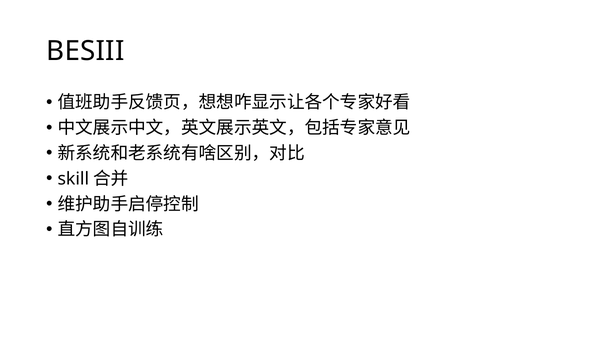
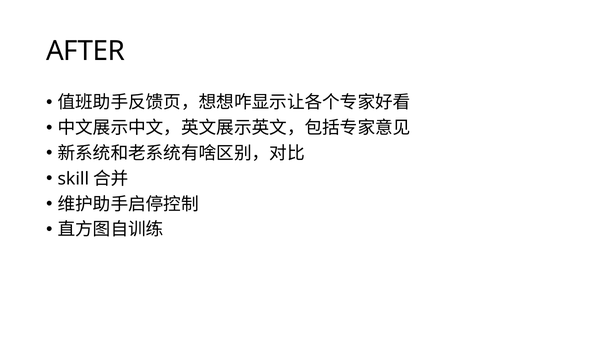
BESIII: BESIII -> AFTER
